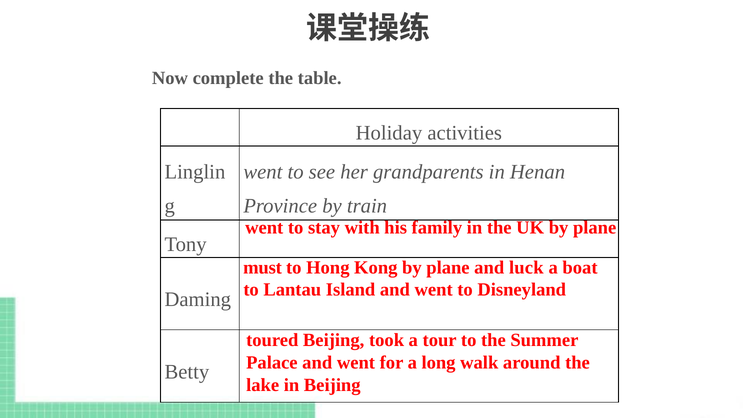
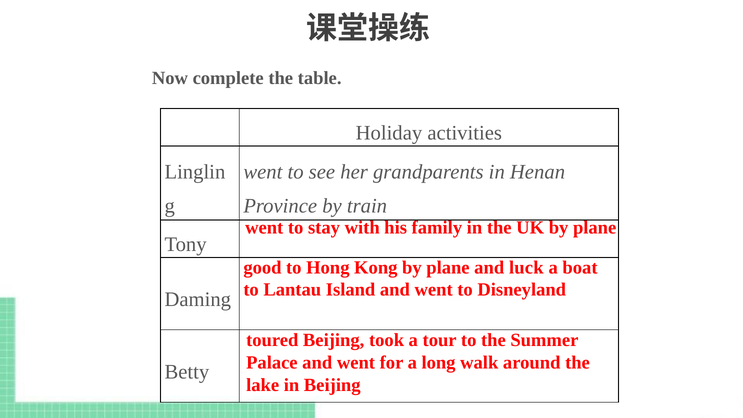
must: must -> good
